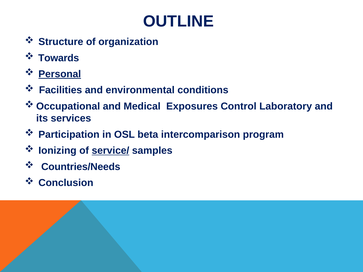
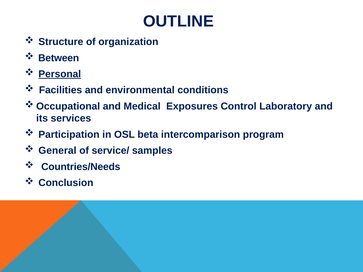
Towards: Towards -> Between
Ionizing: Ionizing -> General
service/ underline: present -> none
